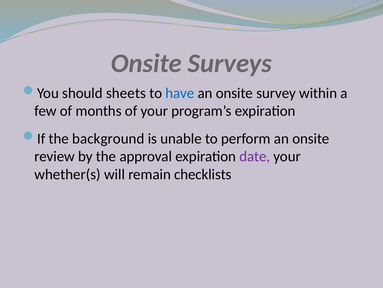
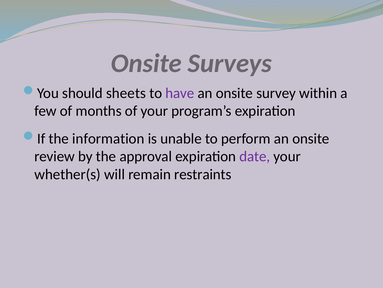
have colour: blue -> purple
background: background -> information
checklists: checklists -> restraints
